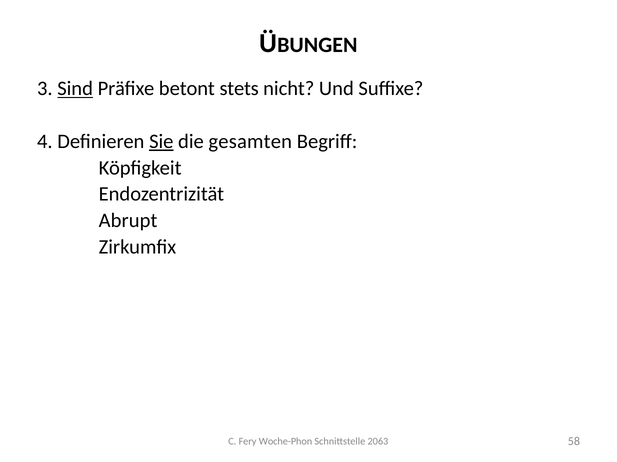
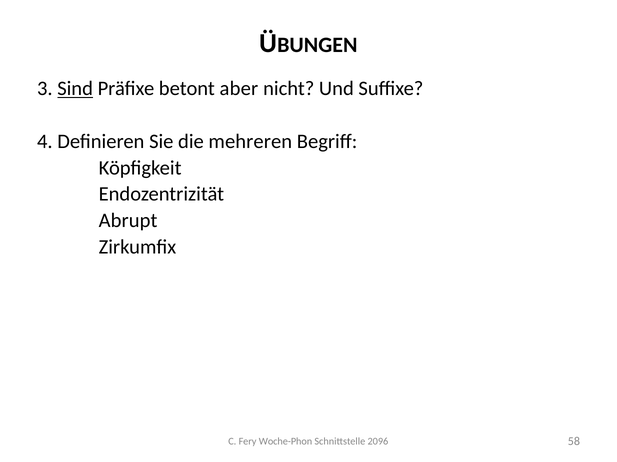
stets: stets -> aber
Sie underline: present -> none
gesamten: gesamten -> mehreren
2063: 2063 -> 2096
